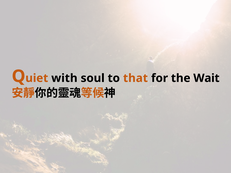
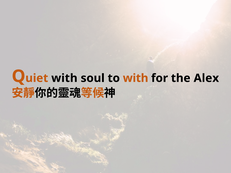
to that: that -> with
Wait: Wait -> Alex
